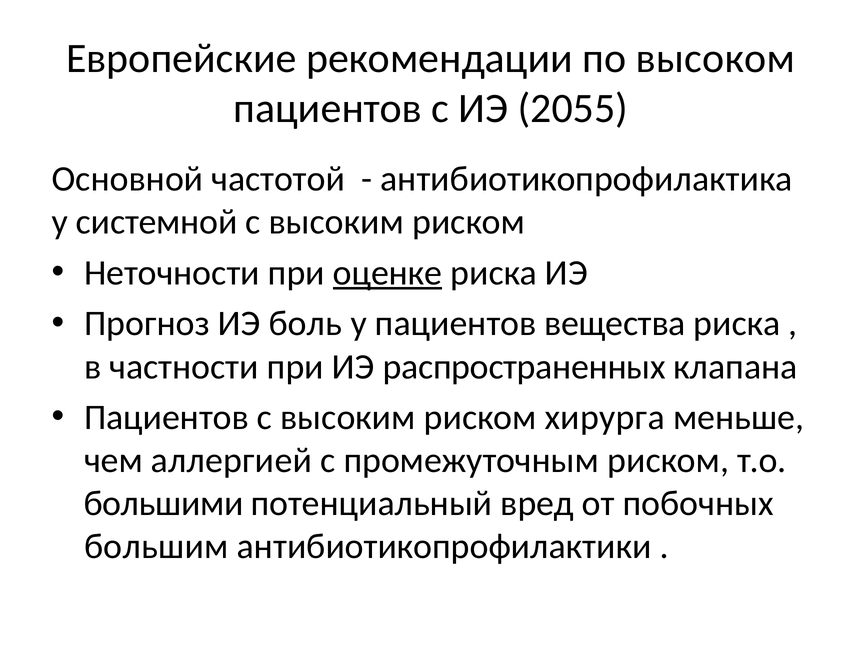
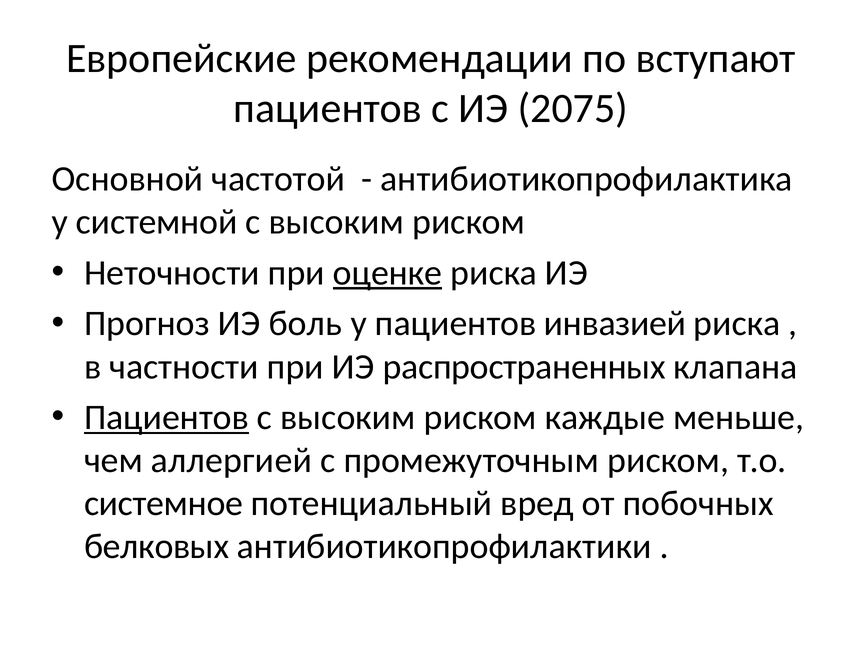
высоком: высоком -> вступают
2055: 2055 -> 2075
вещества: вещества -> инвазией
Пациентов at (167, 418) underline: none -> present
хирурга: хирурга -> каждые
большими: большими -> системное
большим: большим -> белковых
